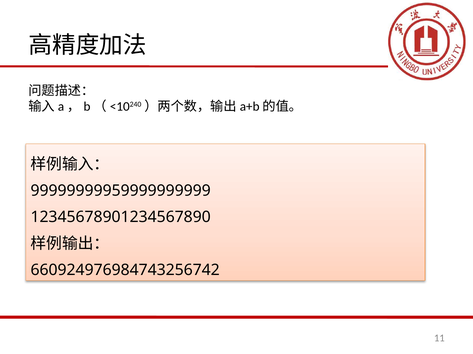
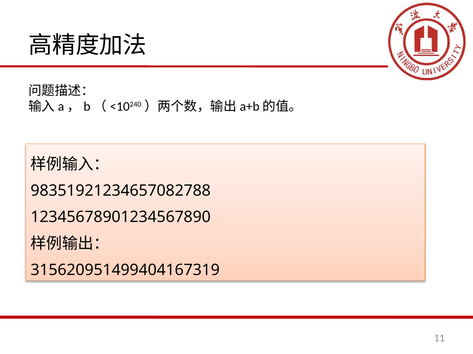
99999999959999999999: 99999999959999999999 -> 98351921234657082788
660924976984743256742: 660924976984743256742 -> 315620951499404167319
